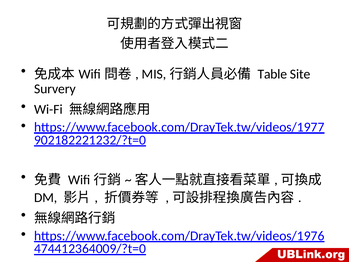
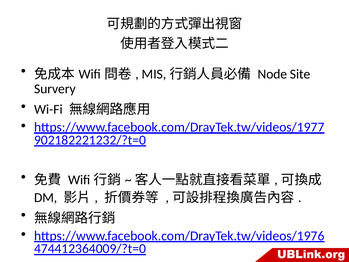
Table: Table -> Node
